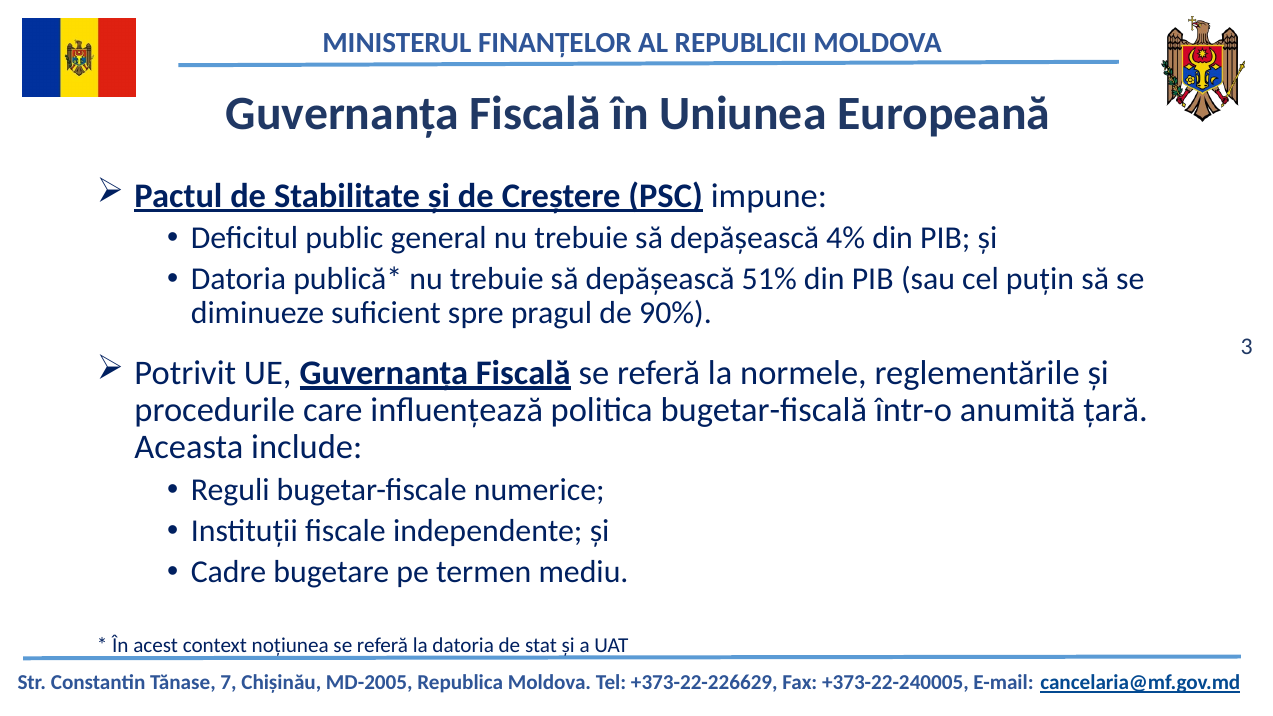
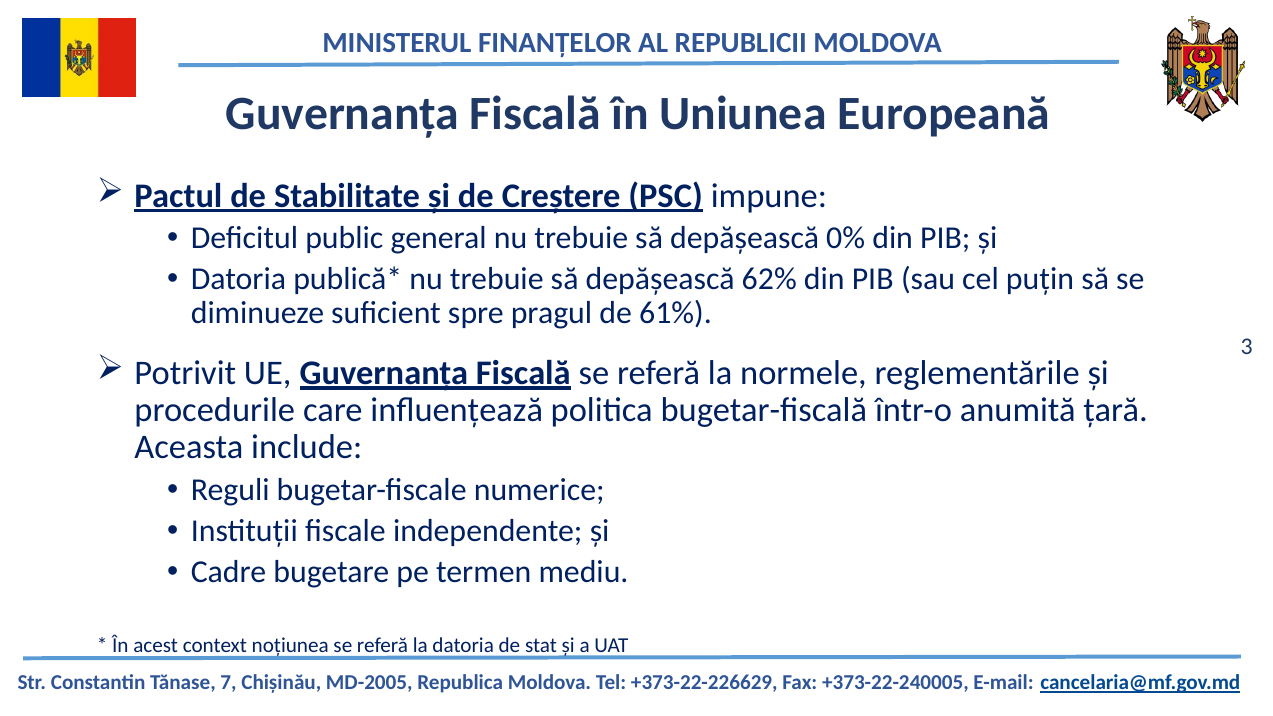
4%: 4% -> 0%
51%: 51% -> 62%
90%: 90% -> 61%
